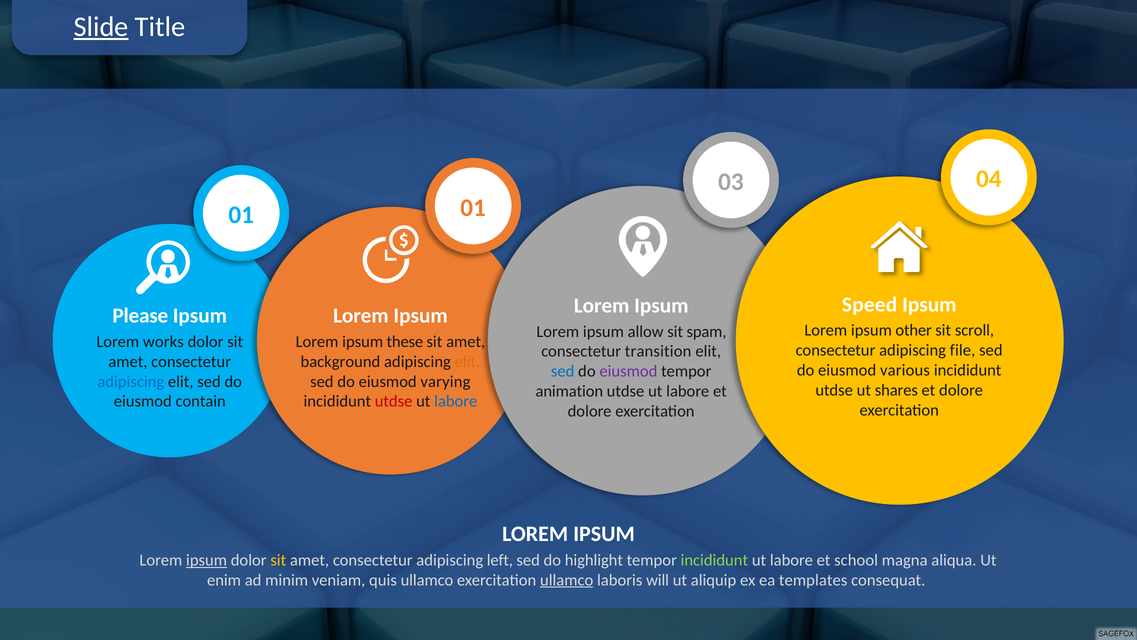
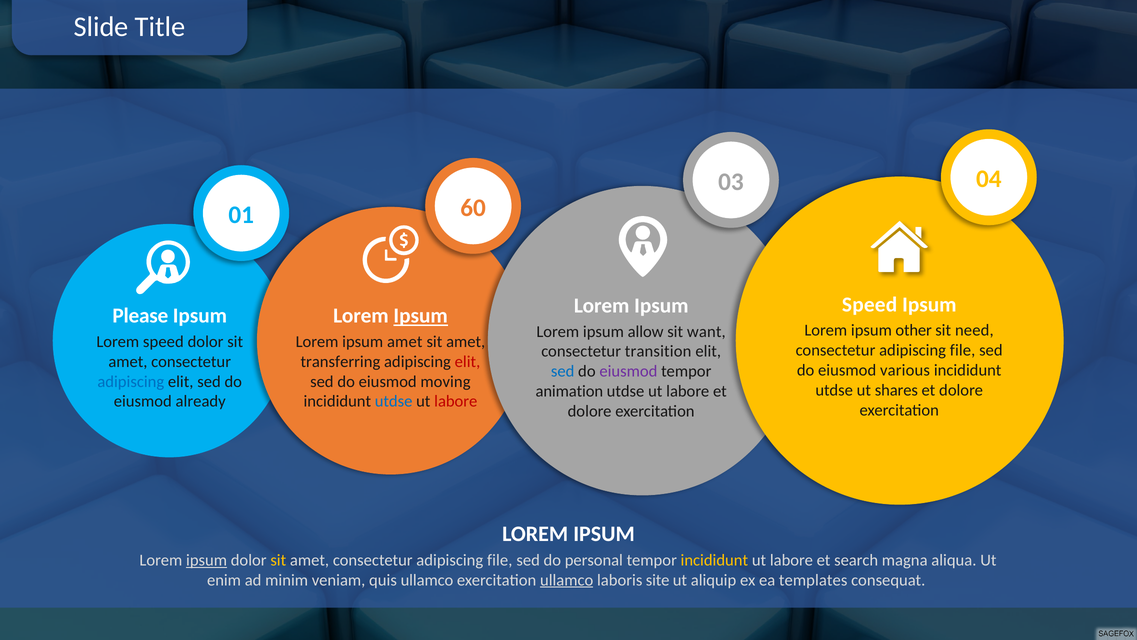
Slide underline: present -> none
01 01: 01 -> 60
Ipsum at (421, 316) underline: none -> present
scroll: scroll -> need
spam: spam -> want
Lorem works: works -> speed
ipsum these: these -> amet
background: background -> transferring
elit at (467, 361) colour: orange -> red
varying: varying -> moving
contain: contain -> already
utdse at (394, 401) colour: red -> blue
labore at (456, 401) colour: blue -> red
amet consectetur adipiscing left: left -> file
highlight: highlight -> personal
incididunt at (714, 560) colour: light green -> yellow
school: school -> search
will: will -> site
